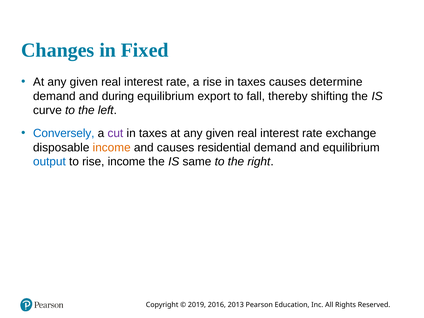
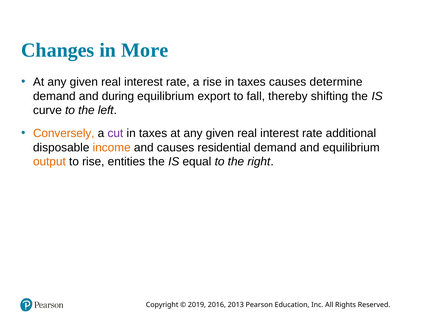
Fixed: Fixed -> More
Conversely colour: blue -> orange
exchange: exchange -> additional
output colour: blue -> orange
rise income: income -> entities
same: same -> equal
